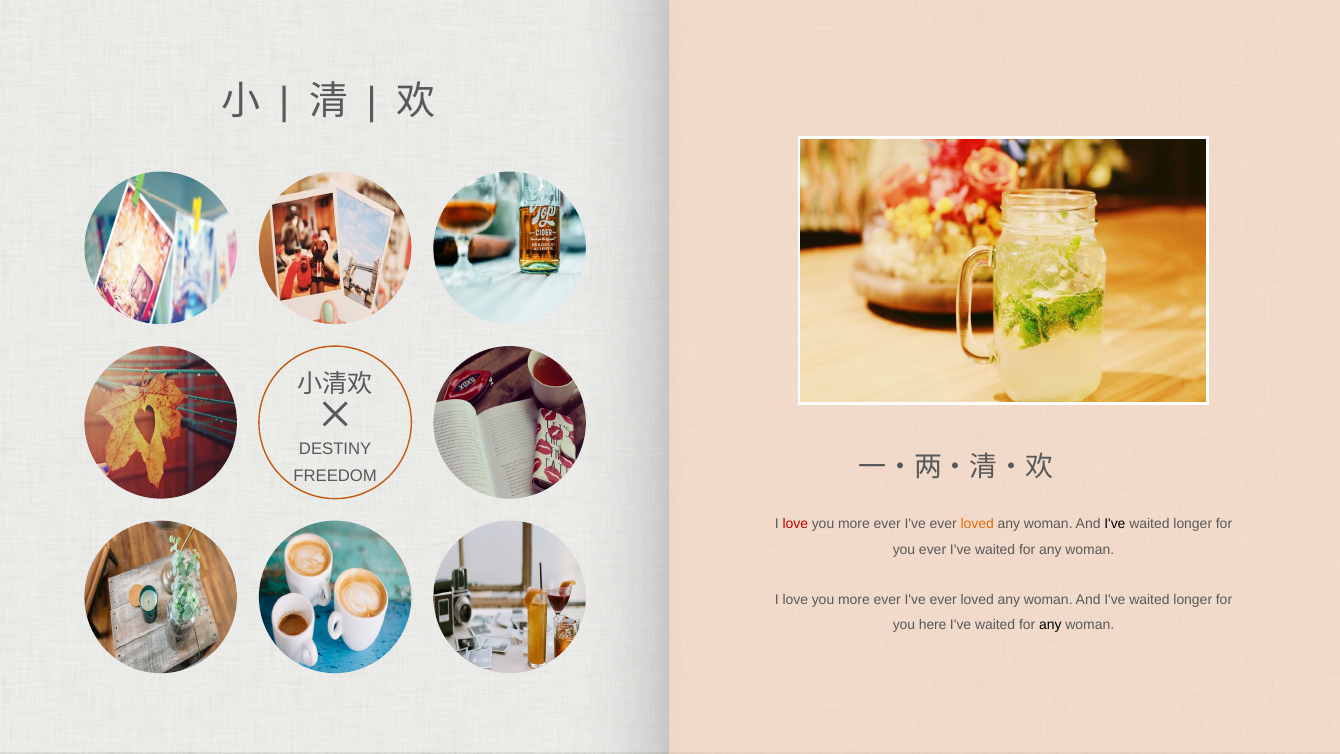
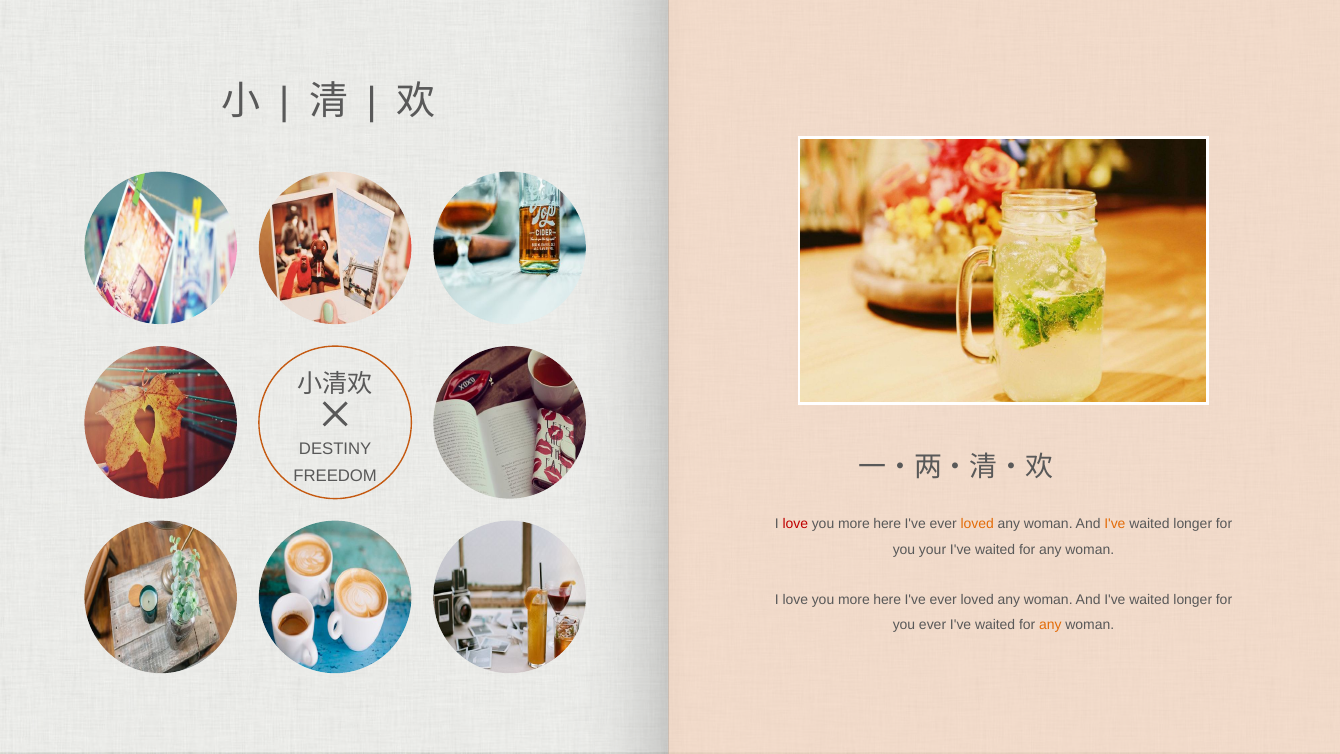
ever at (887, 524): ever -> here
I've at (1115, 524) colour: black -> orange
you ever: ever -> your
ever at (887, 600): ever -> here
you here: here -> ever
any at (1050, 625) colour: black -> orange
